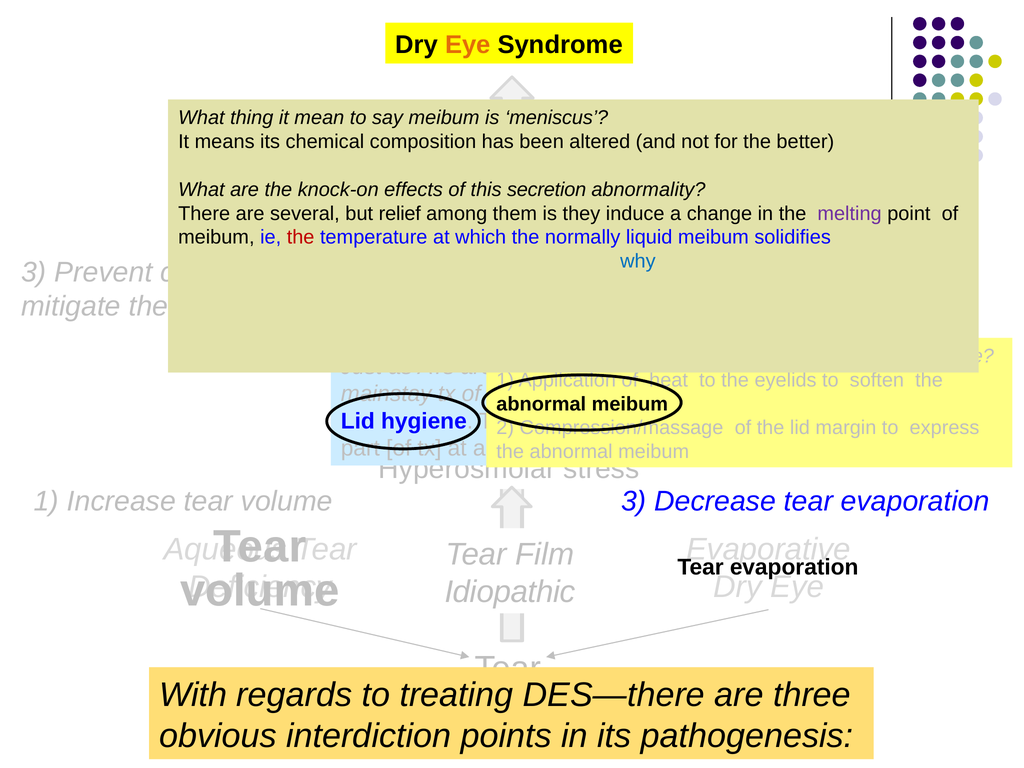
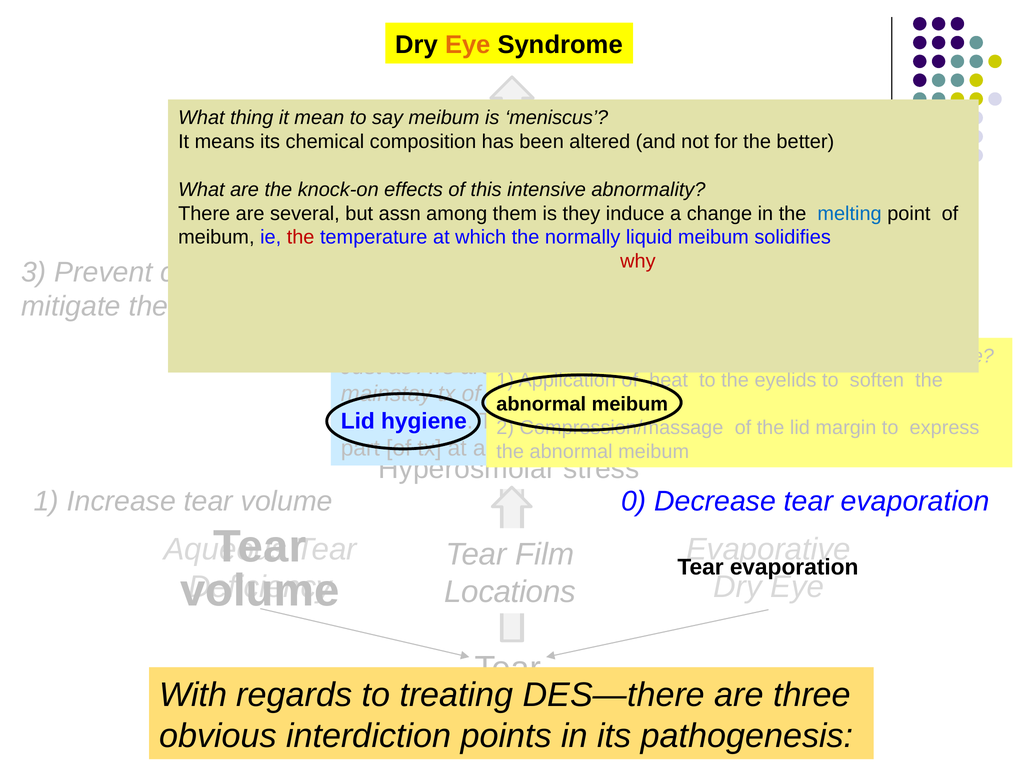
secretion: secretion -> intensive
relief: relief -> assn
melting colour: purple -> blue
why at (638, 261) colour: blue -> red
volume 3: 3 -> 0
Idiopathic: Idiopathic -> Locations
